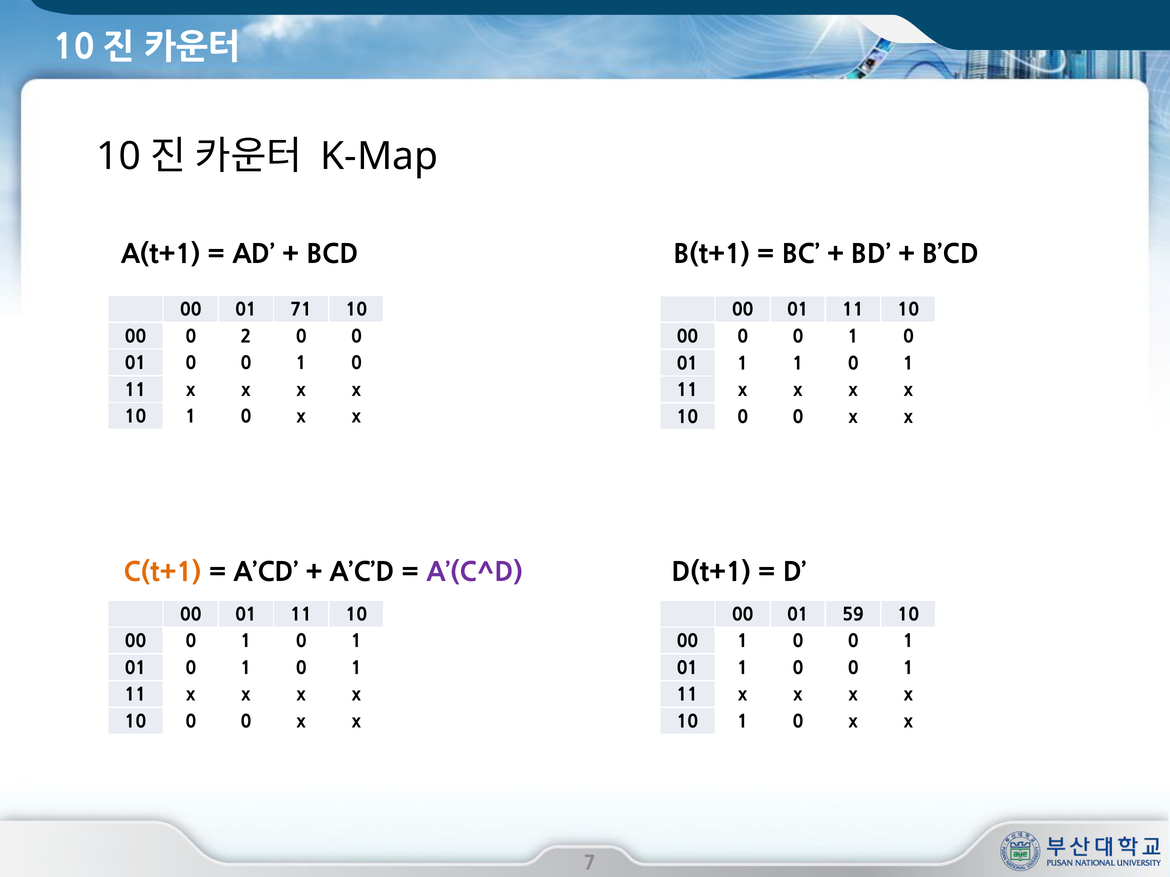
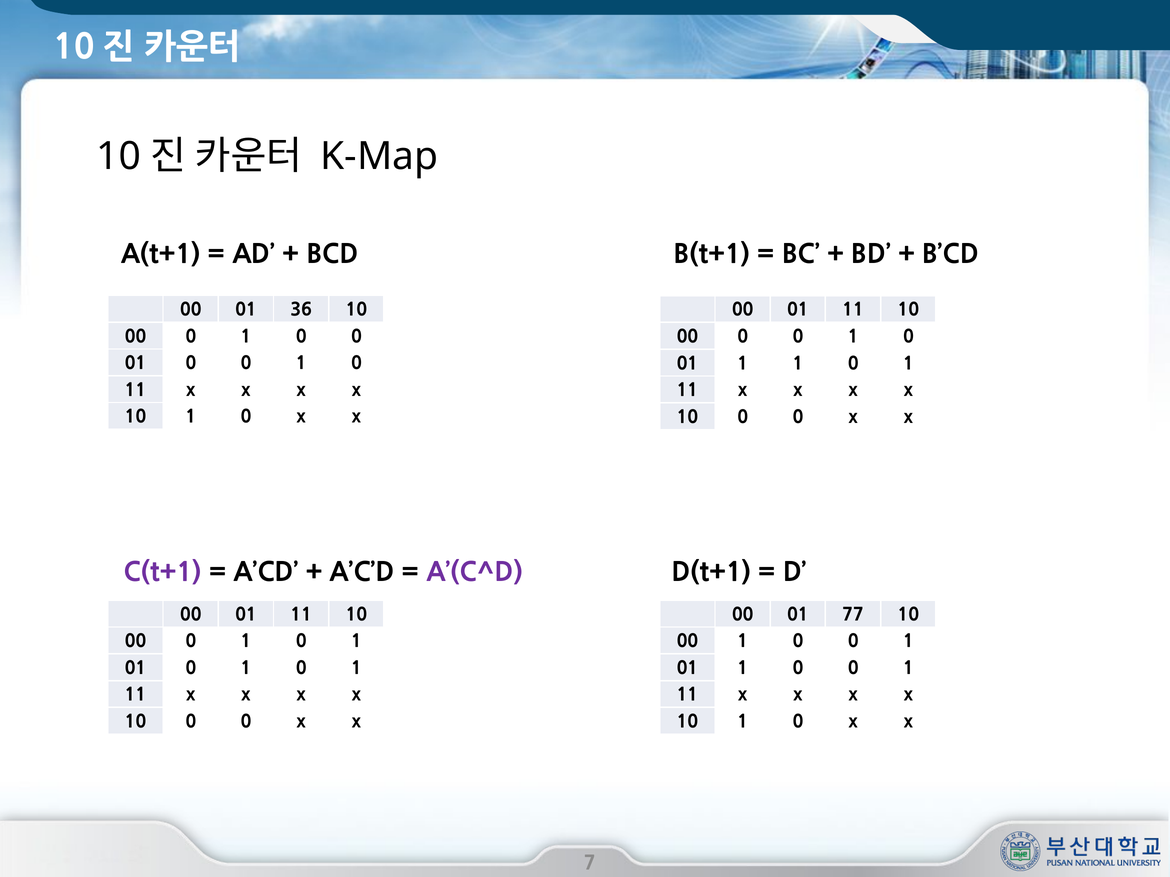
71: 71 -> 36
2 at (246, 337): 2 -> 1
C(t+1 colour: orange -> purple
59: 59 -> 77
